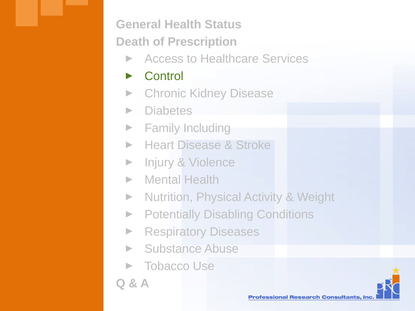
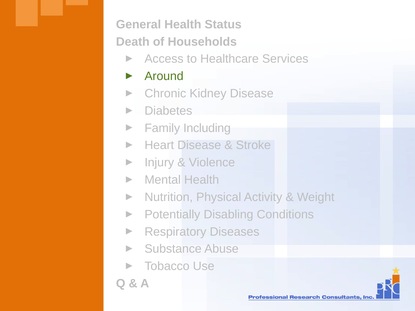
Prescription: Prescription -> Households
Control: Control -> Around
